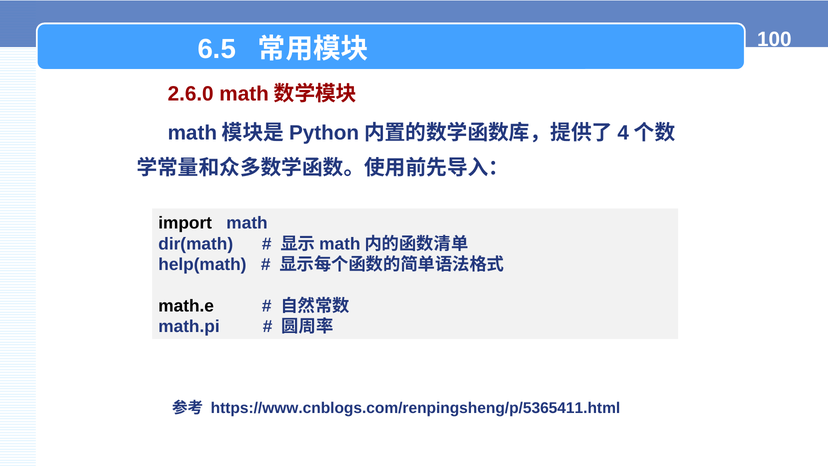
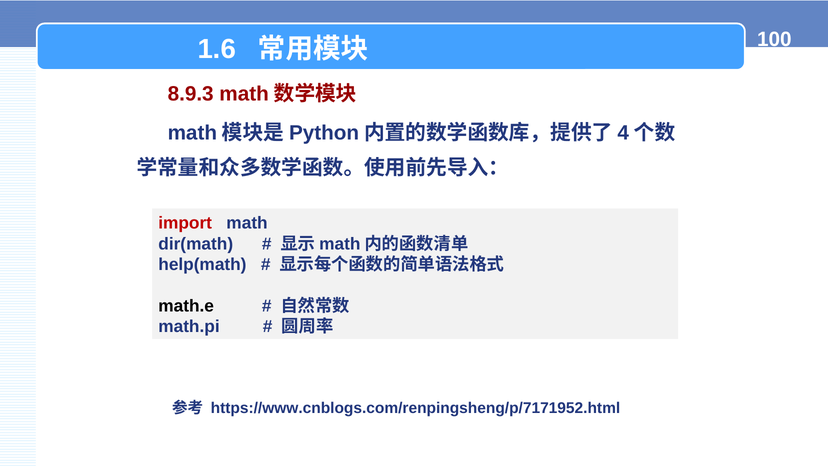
6.5: 6.5 -> 1.6
2.6.0: 2.6.0 -> 8.9.3
import colour: black -> red
https://www.cnblogs.com/renpingsheng/p/5365411.html: https://www.cnblogs.com/renpingsheng/p/5365411.html -> https://www.cnblogs.com/renpingsheng/p/7171952.html
